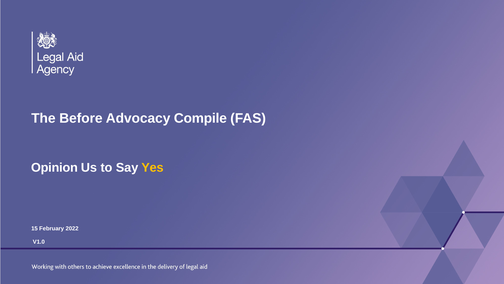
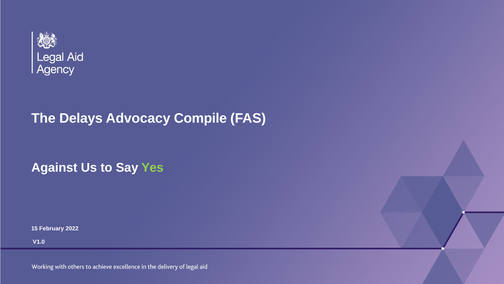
Before: Before -> Delays
Opinion: Opinion -> Against
Yes colour: yellow -> light green
